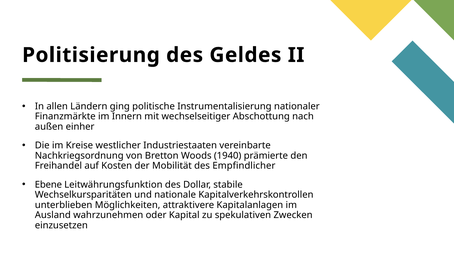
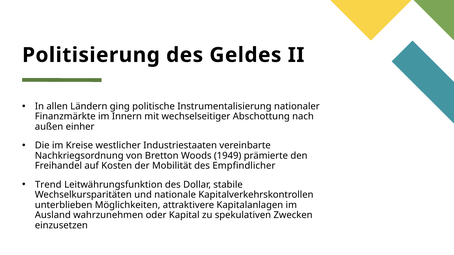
1940: 1940 -> 1949
Ebene: Ebene -> Trend
